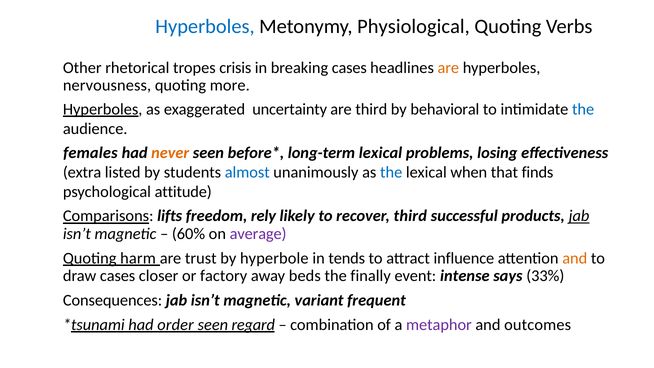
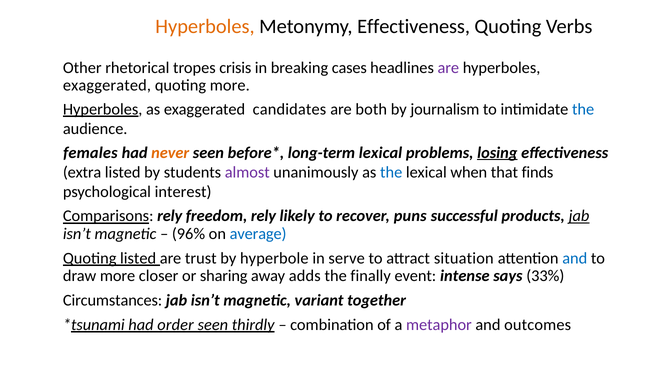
Hyperboles at (205, 26) colour: blue -> orange
Metonymy Physiological: Physiological -> Effectiveness
are at (448, 68) colour: orange -> purple
nervousness at (107, 85): nervousness -> exaggerated
uncertainty: uncertainty -> candidates
are third: third -> both
behavioral: behavioral -> journalism
losing underline: none -> present
almost colour: blue -> purple
attitude: attitude -> interest
Comparisons lifts: lifts -> rely
recover third: third -> puns
60%: 60% -> 96%
average colour: purple -> blue
Quoting harm: harm -> listed
tends: tends -> serve
influence: influence -> situation
and at (575, 258) colour: orange -> blue
draw cases: cases -> more
factory: factory -> sharing
beds: beds -> adds
Consequences: Consequences -> Circumstances
frequent: frequent -> together
regard: regard -> thirdly
